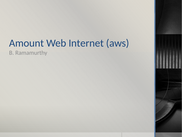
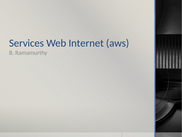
Amount: Amount -> Services
